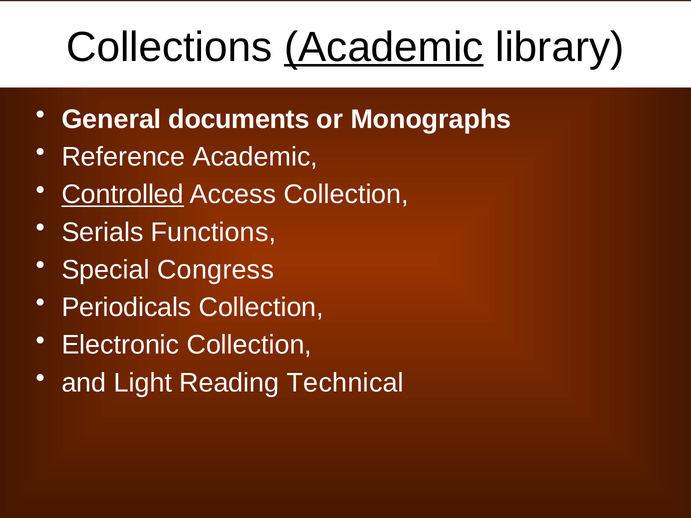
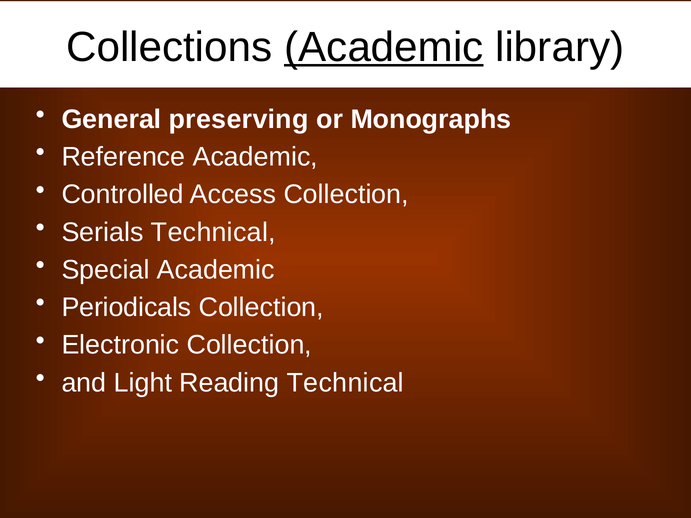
documents: documents -> preserving
Controlled underline: present -> none
Serials Functions: Functions -> Technical
Special Congress: Congress -> Academic
